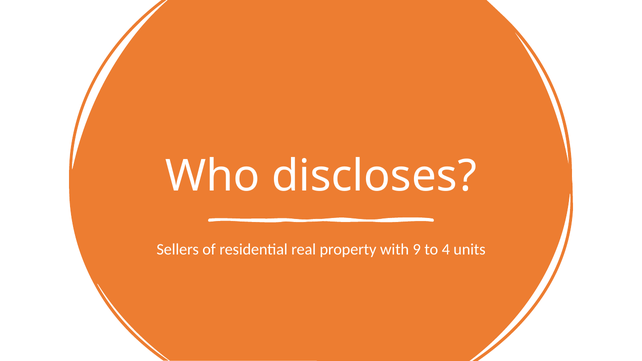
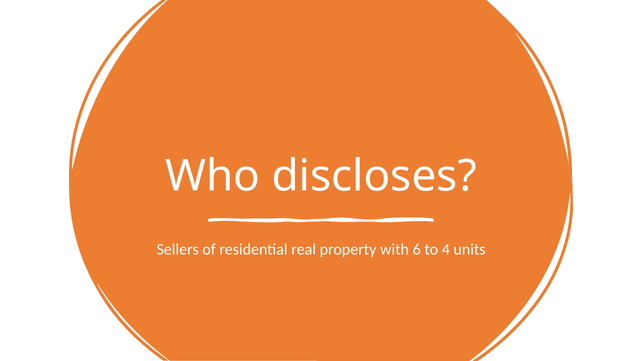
9: 9 -> 6
